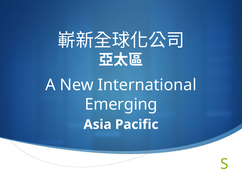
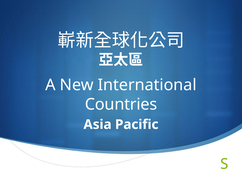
Emerging: Emerging -> Countries
